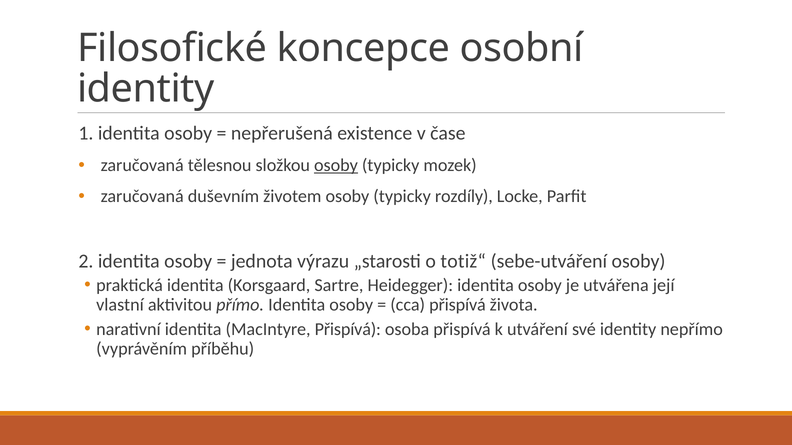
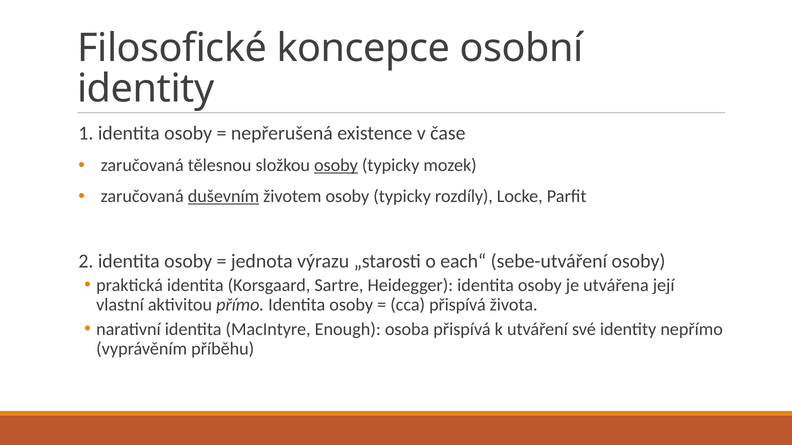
duševním underline: none -> present
totiž“: totiž“ -> each“
MacIntyre Přispívá: Přispívá -> Enough
